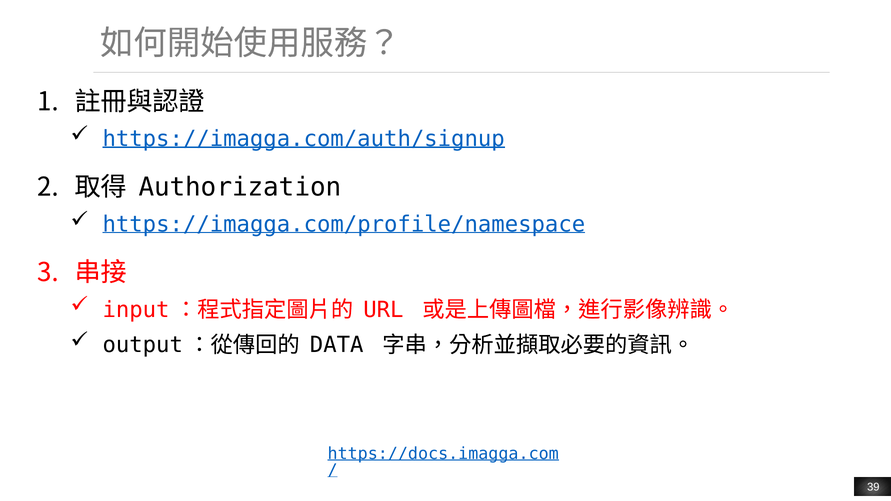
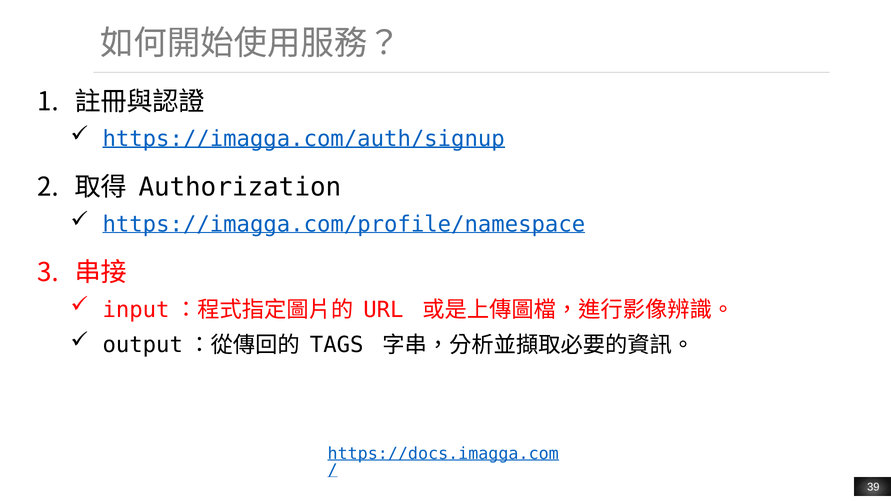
DATA: DATA -> TAGS
